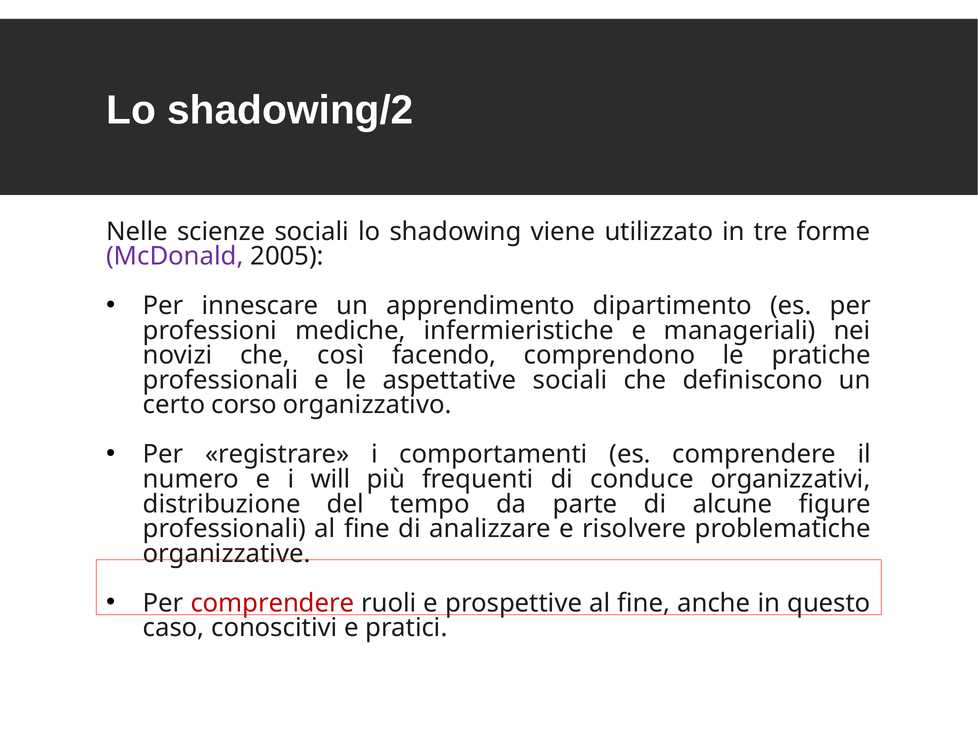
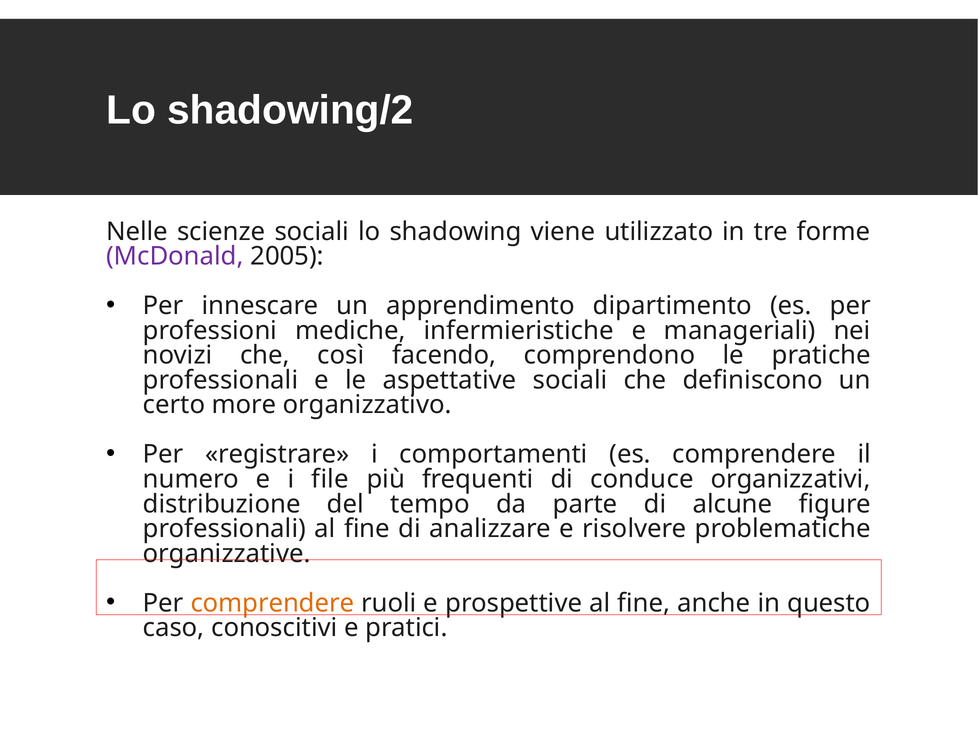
corso: corso -> more
will: will -> file
comprendere at (272, 603) colour: red -> orange
